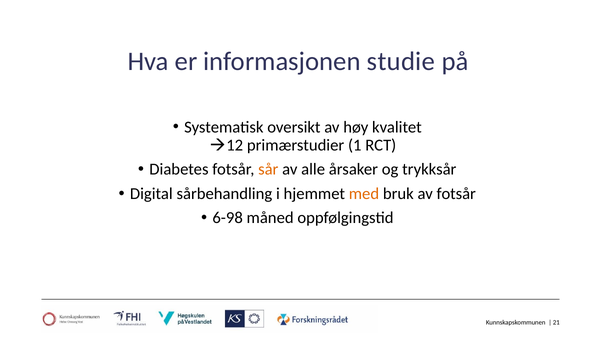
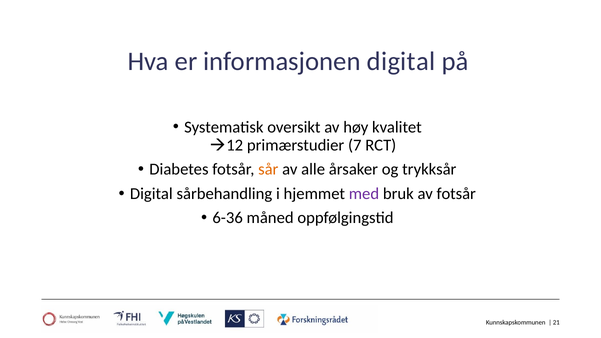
informasjonen studie: studie -> digital
1: 1 -> 7
med colour: orange -> purple
6-98: 6-98 -> 6-36
